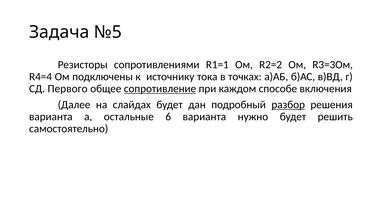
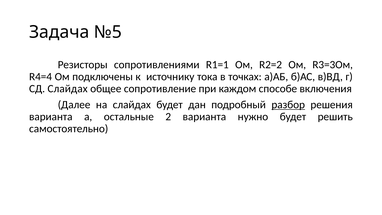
СД Первого: Первого -> Слайдах
сопротивление underline: present -> none
6: 6 -> 2
